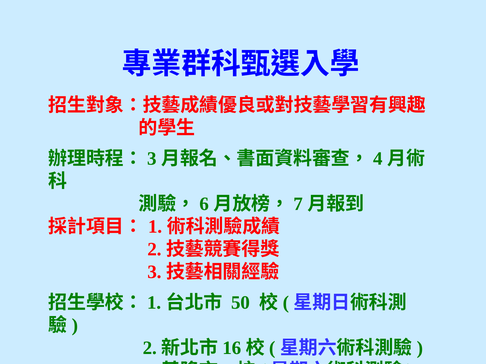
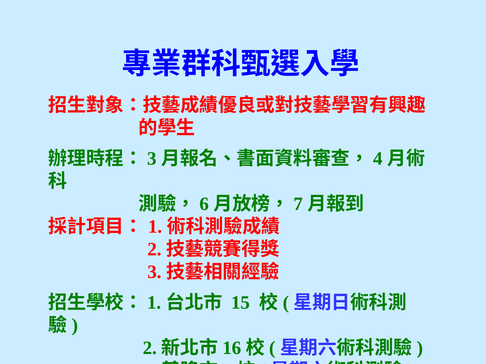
50: 50 -> 15
